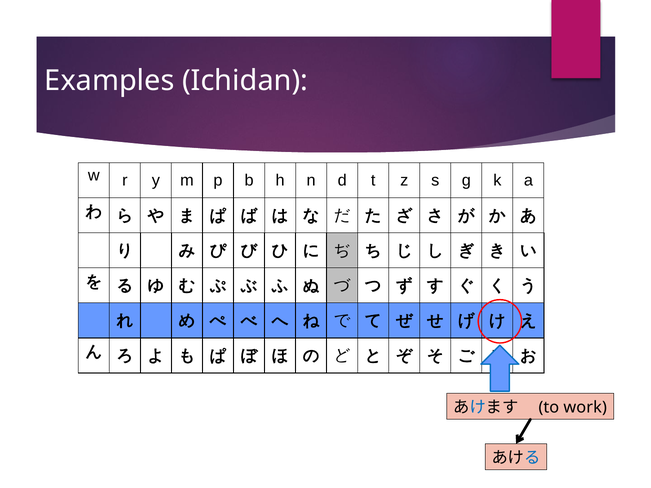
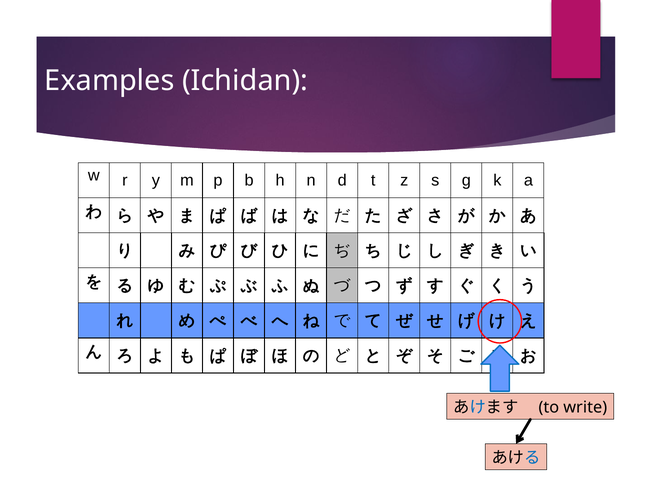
work: work -> write
